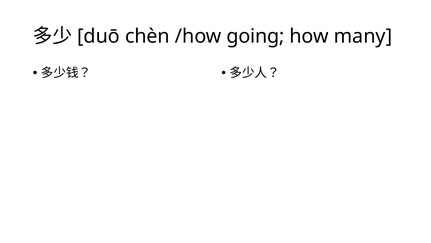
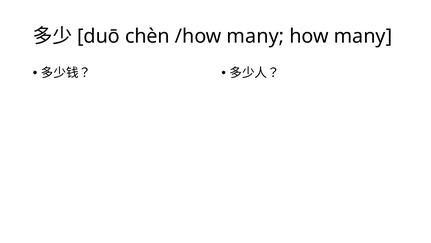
/how going: going -> many
